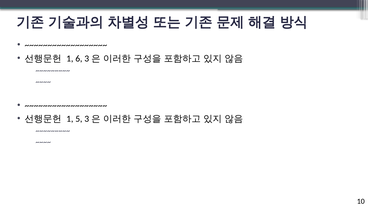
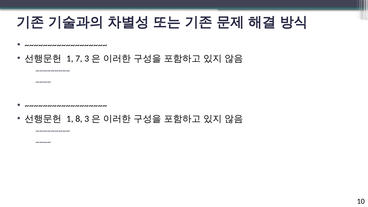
6: 6 -> 7
5: 5 -> 8
